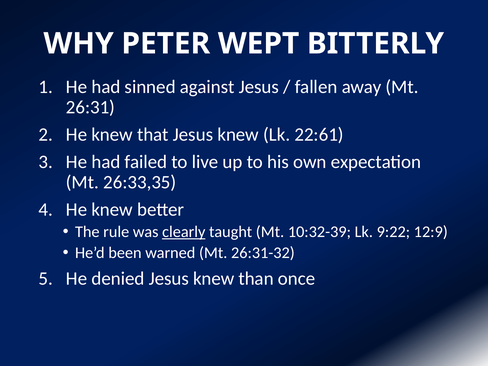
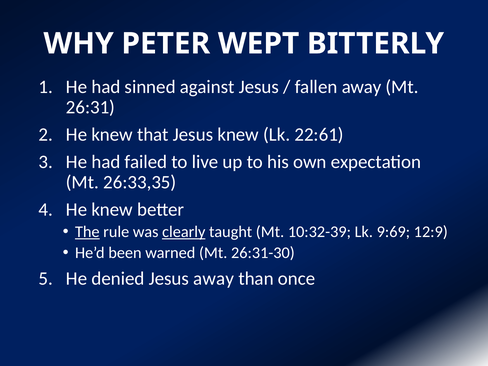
The underline: none -> present
9:22: 9:22 -> 9:69
26:31-32: 26:31-32 -> 26:31-30
denied Jesus knew: knew -> away
